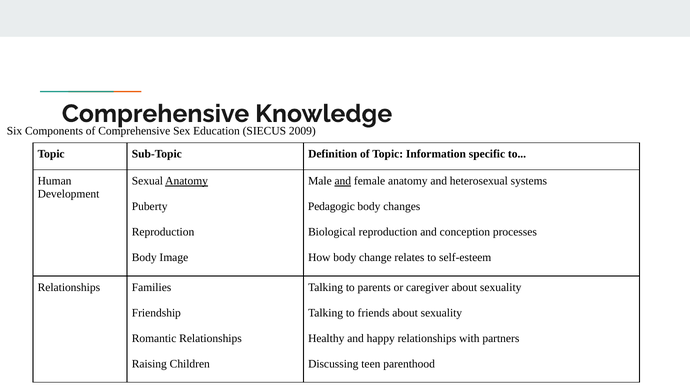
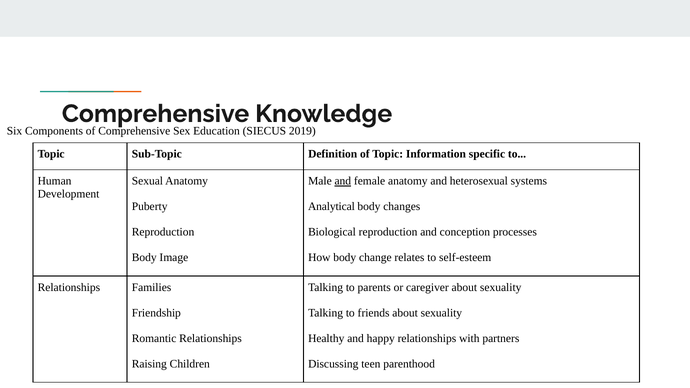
2009: 2009 -> 2019
Anatomy at (187, 181) underline: present -> none
Pedagogic: Pedagogic -> Analytical
